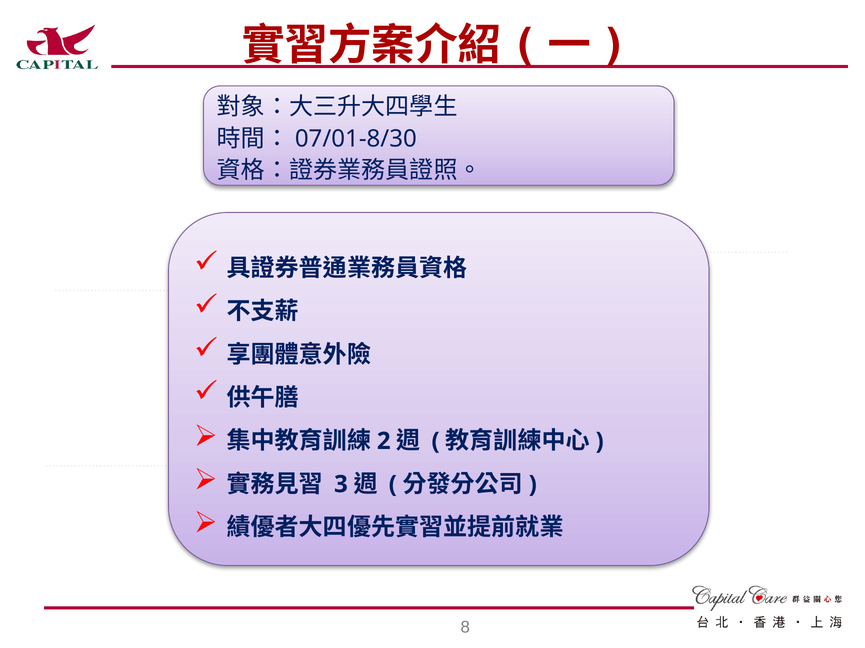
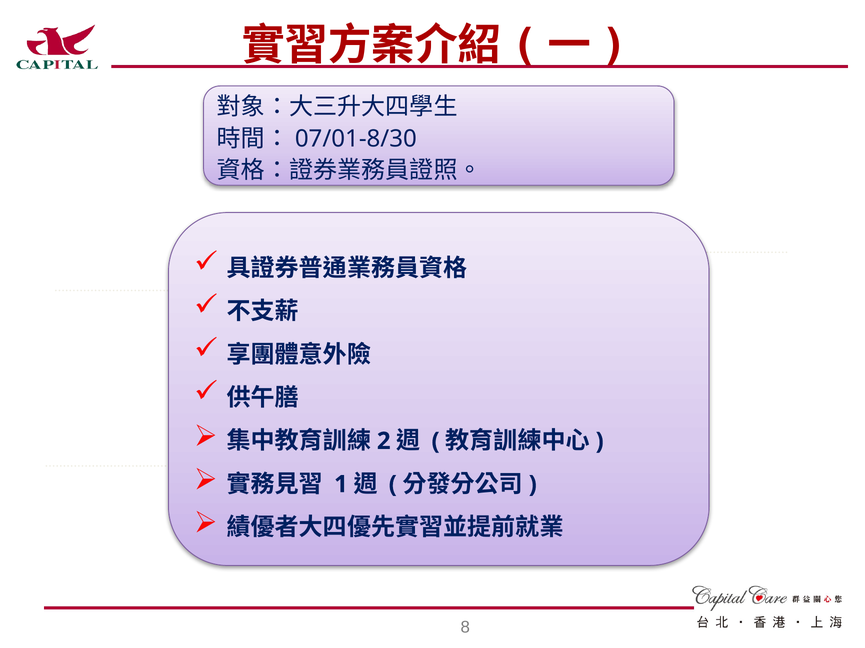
3: 3 -> 1
